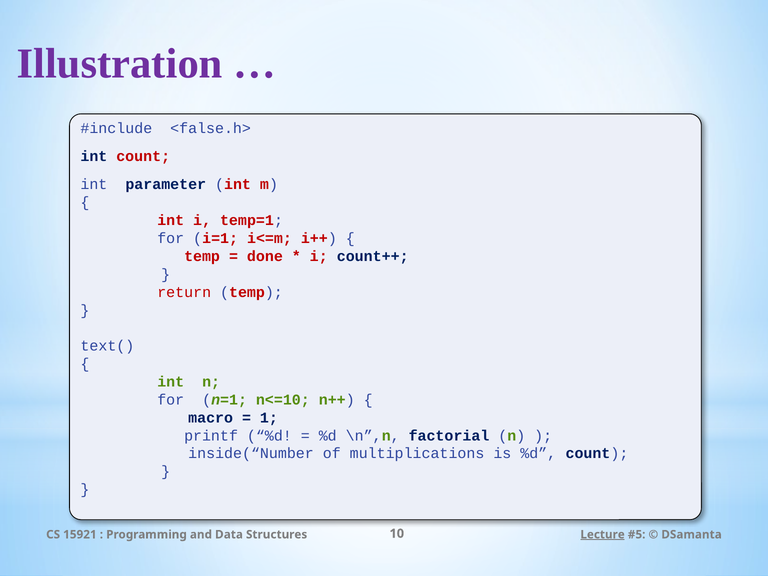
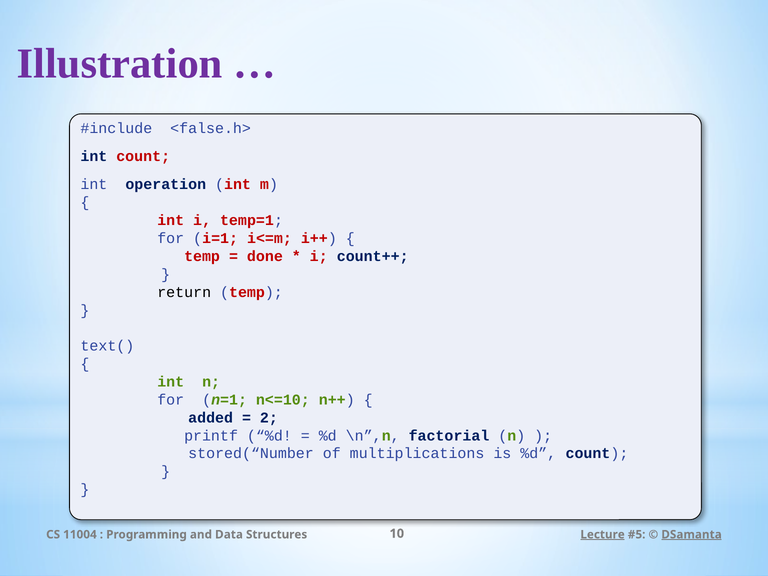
parameter: parameter -> operation
return colour: red -> black
macro: macro -> added
1: 1 -> 2
inside(“Number: inside(“Number -> stored(“Number
15921: 15921 -> 11004
DSamanta underline: none -> present
